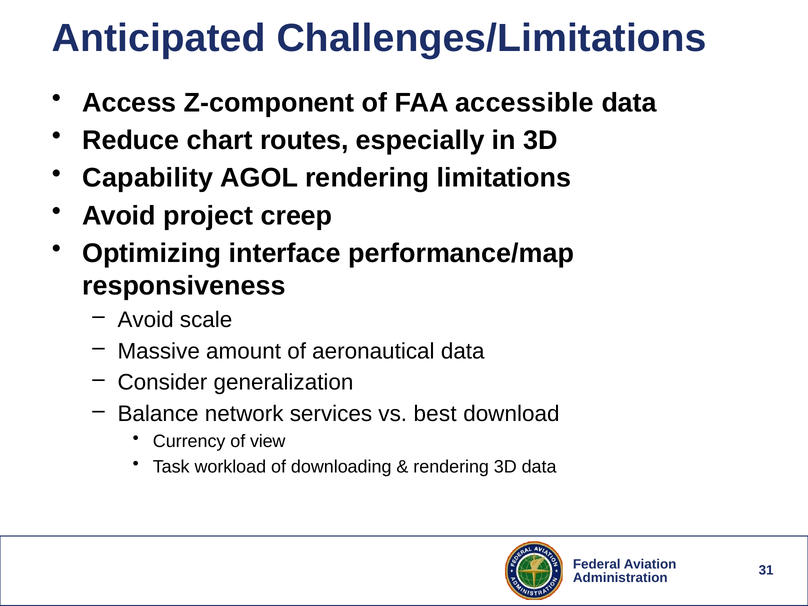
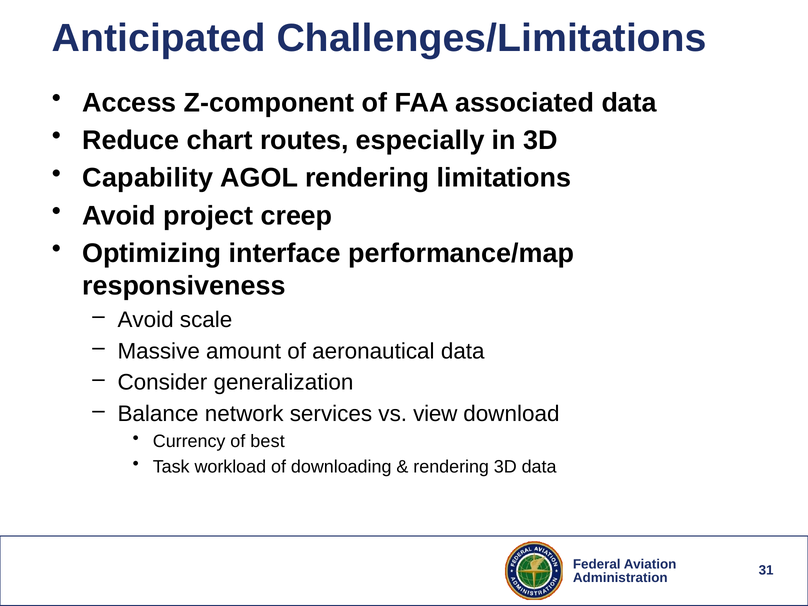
accessible: accessible -> associated
best: best -> view
view: view -> best
